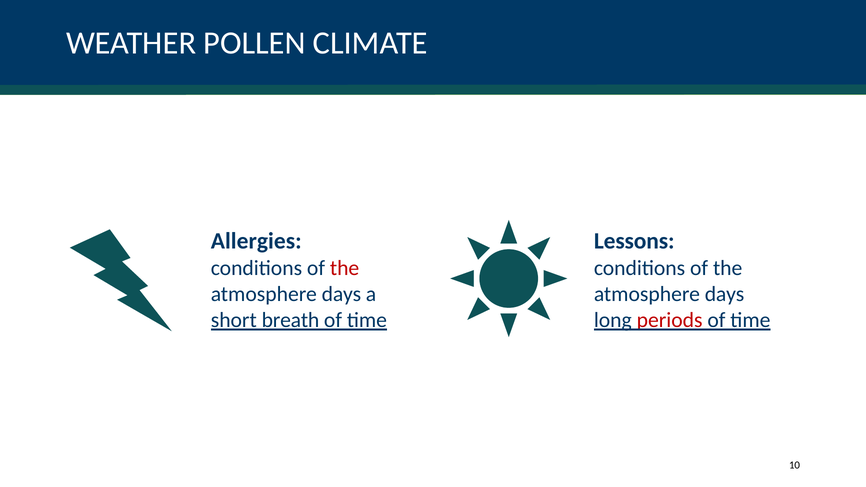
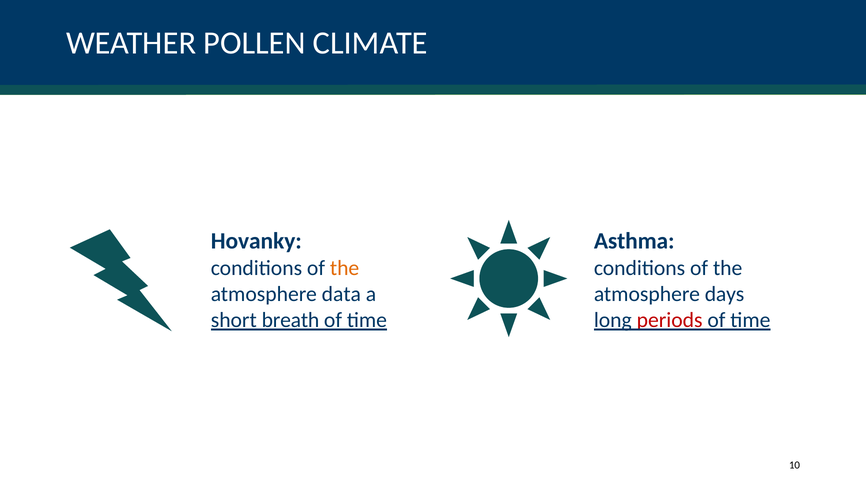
Allergies: Allergies -> Hovanky
Lessons: Lessons -> Asthma
the at (345, 268) colour: red -> orange
days at (341, 294): days -> data
